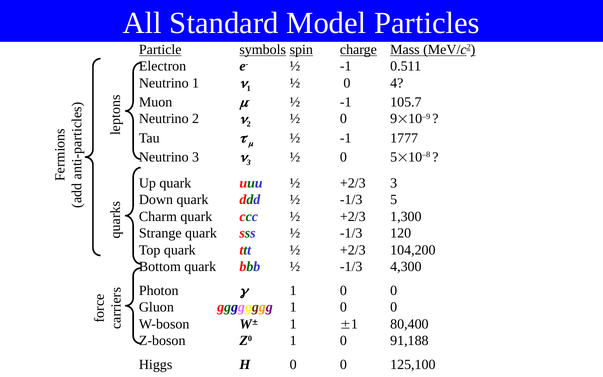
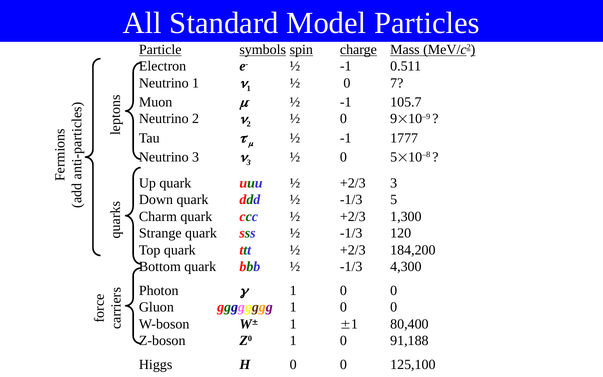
4: 4 -> 7
104,200: 104,200 -> 184,200
